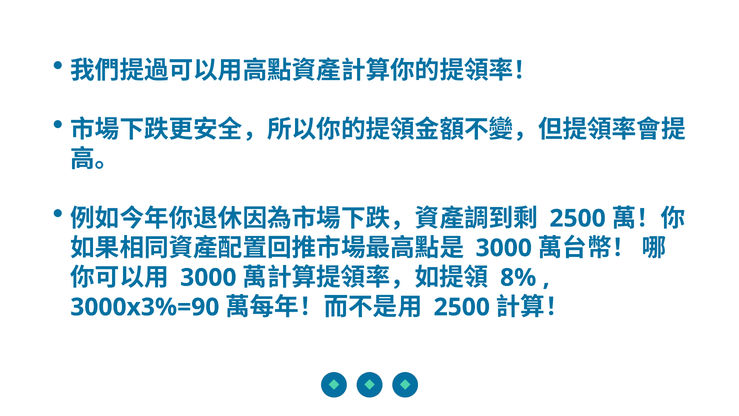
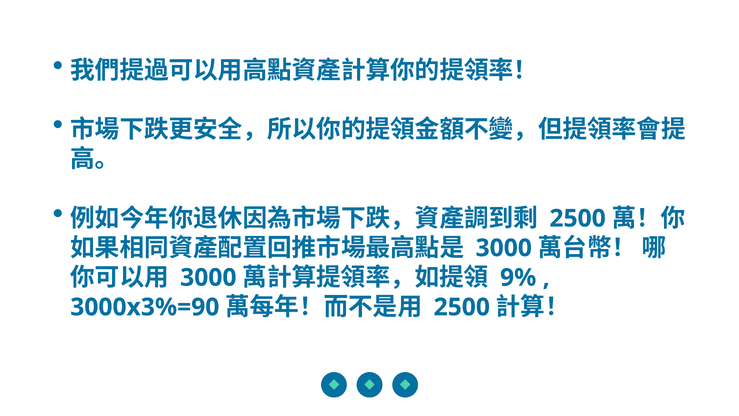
8%: 8% -> 9%
